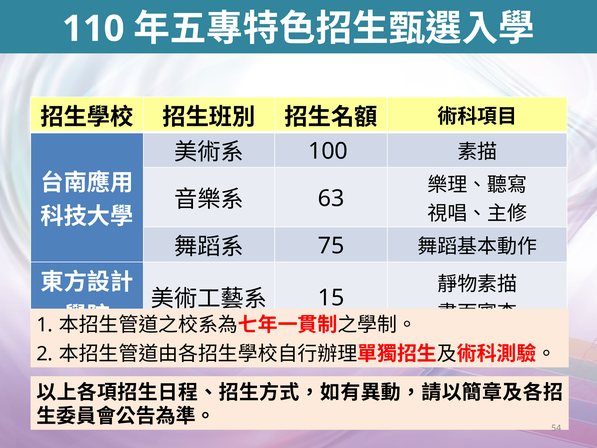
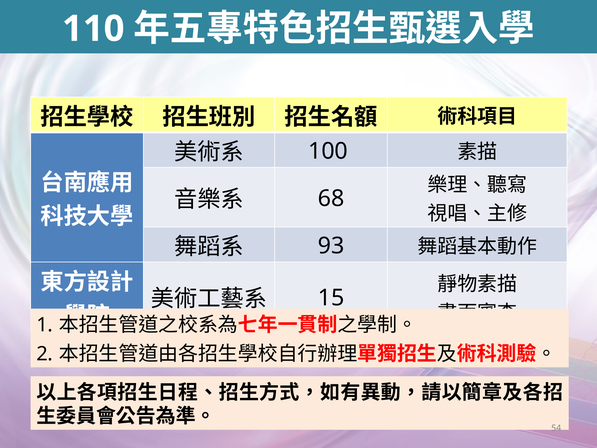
63: 63 -> 68
75: 75 -> 93
